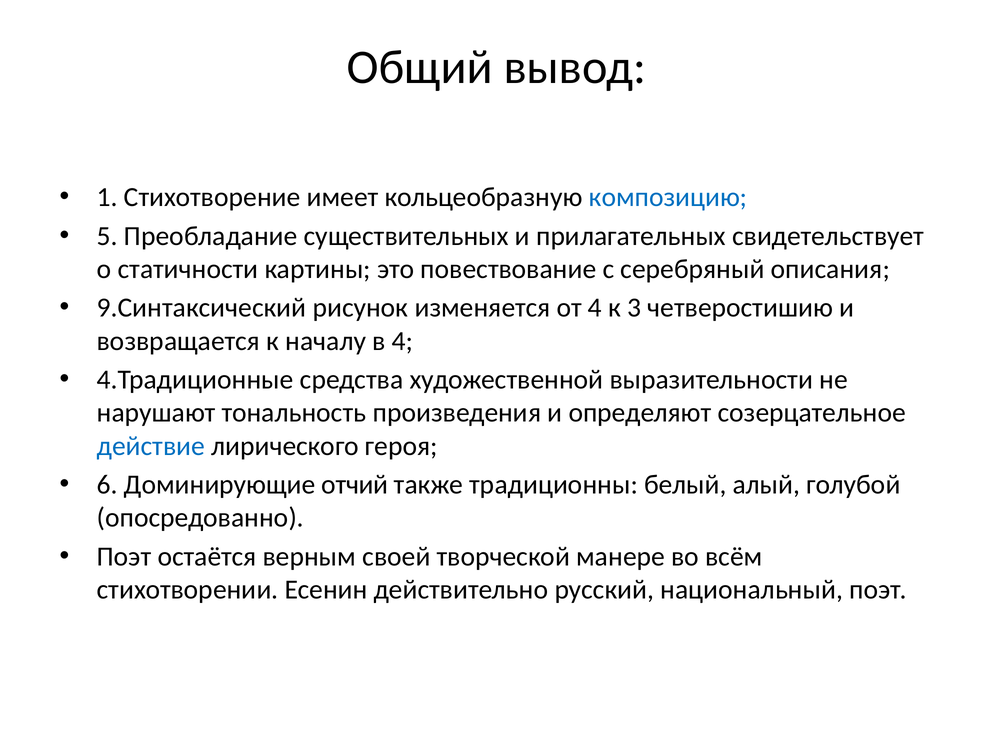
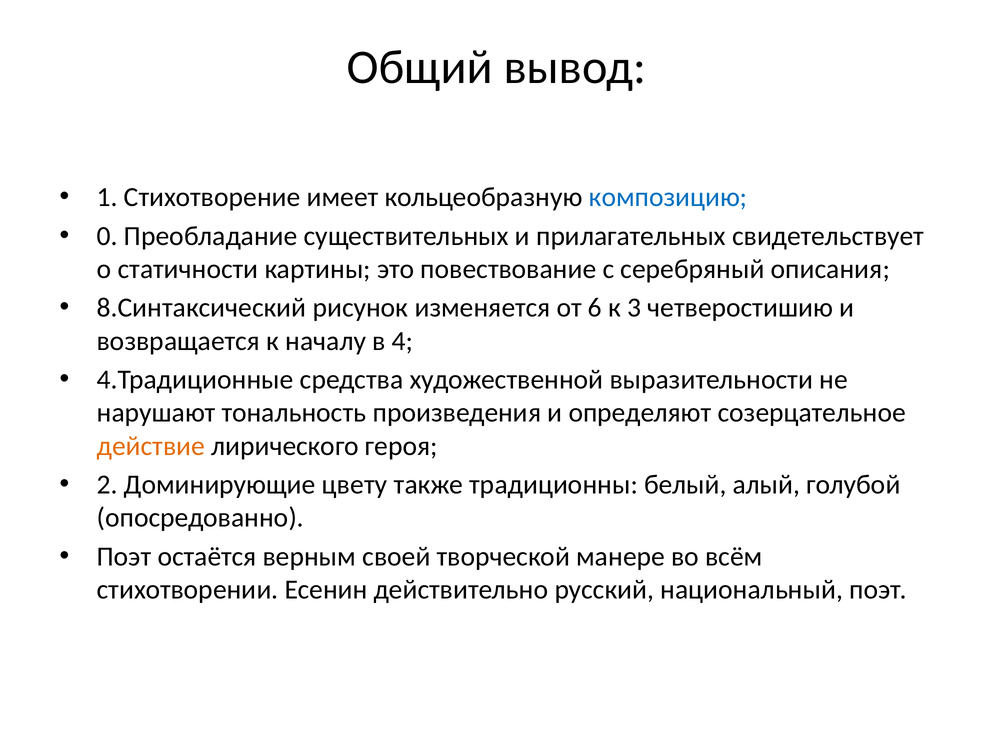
5: 5 -> 0
9.Синтаксический: 9.Синтаксический -> 8.Синтаксический
от 4: 4 -> 6
действие colour: blue -> orange
6: 6 -> 2
отчий: отчий -> цвету
